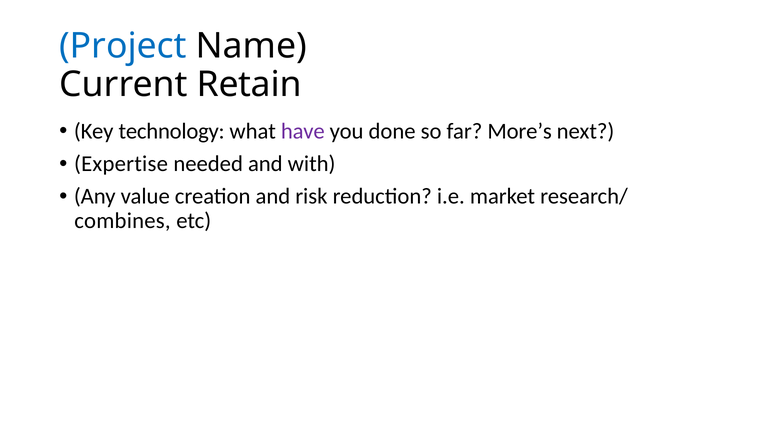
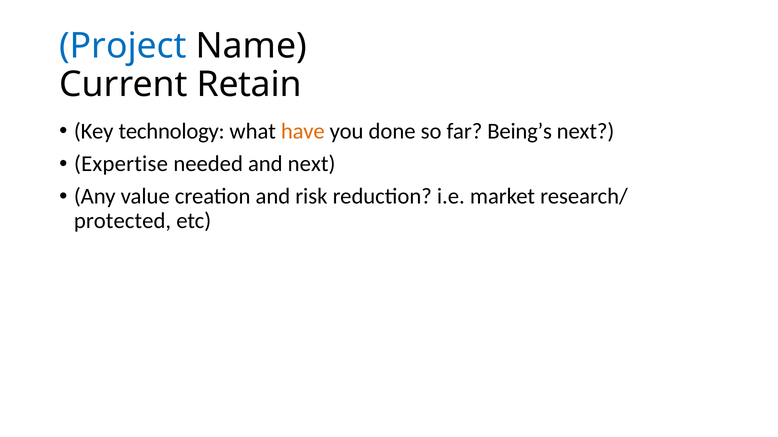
have colour: purple -> orange
More’s: More’s -> Being’s
and with: with -> next
combines: combines -> protected
